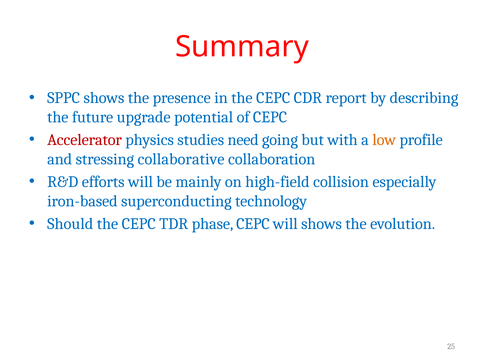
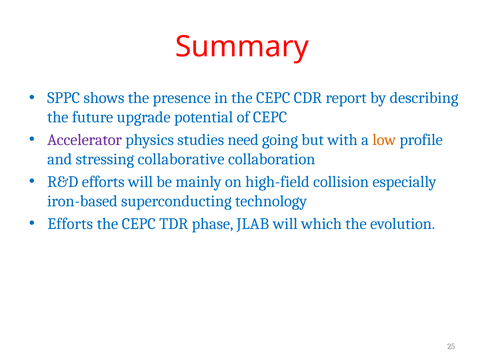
Accelerator colour: red -> purple
Should at (70, 224): Should -> Efforts
phase CEPC: CEPC -> JLAB
will shows: shows -> which
